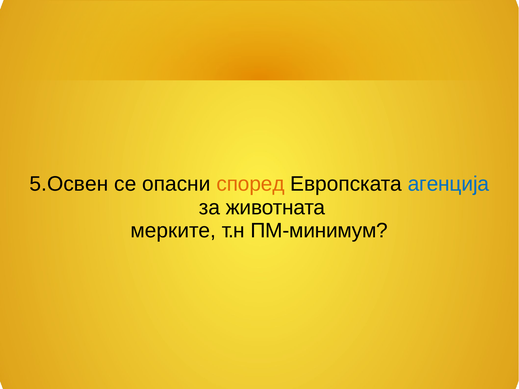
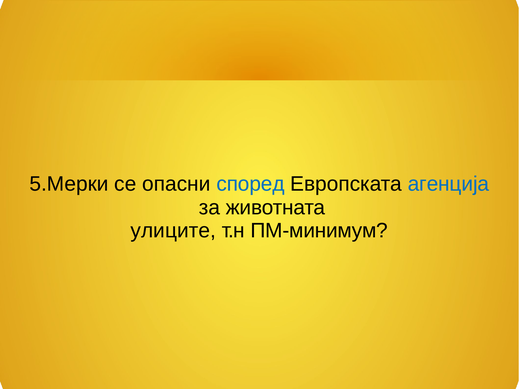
5.Освен: 5.Освен -> 5.Мерки
според colour: orange -> blue
мерките: мерките -> улиците
